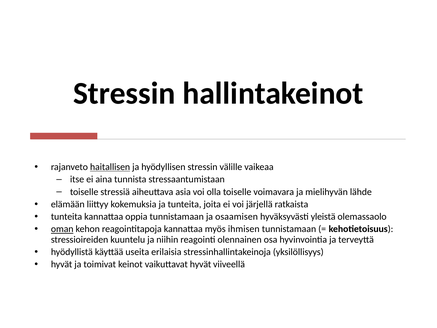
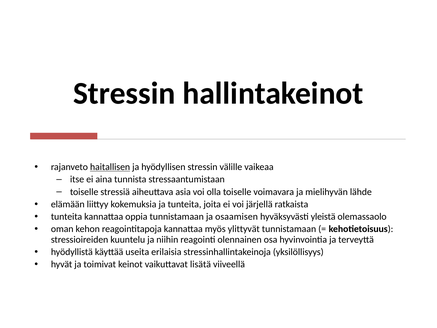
oman underline: present -> none
ihmisen: ihmisen -> ylittyvät
vaikuttavat hyvät: hyvät -> lisätä
